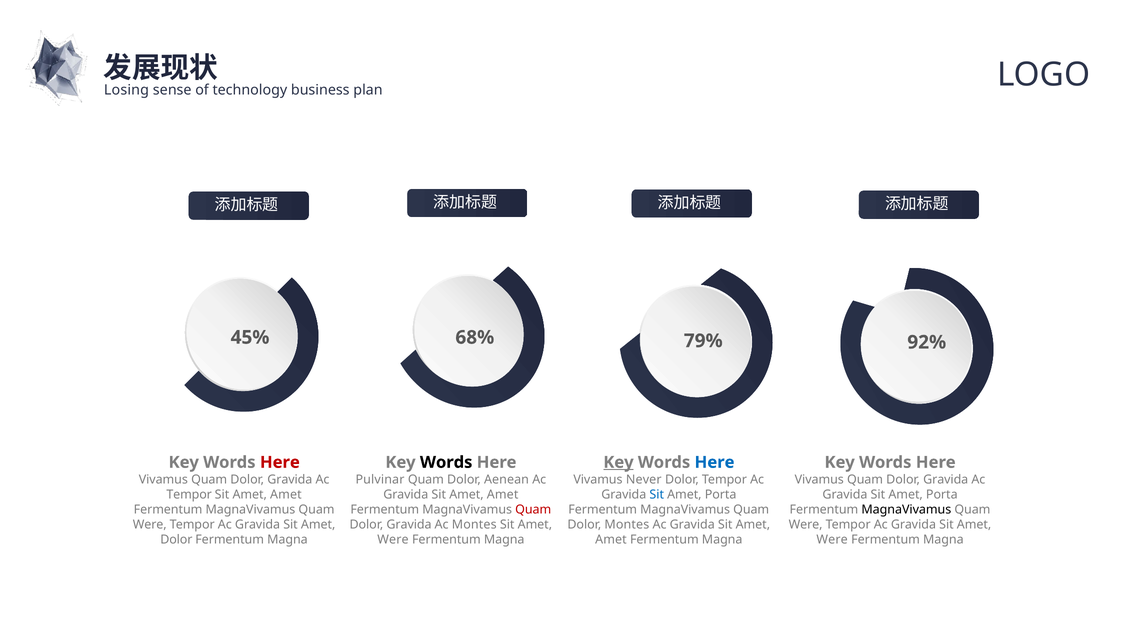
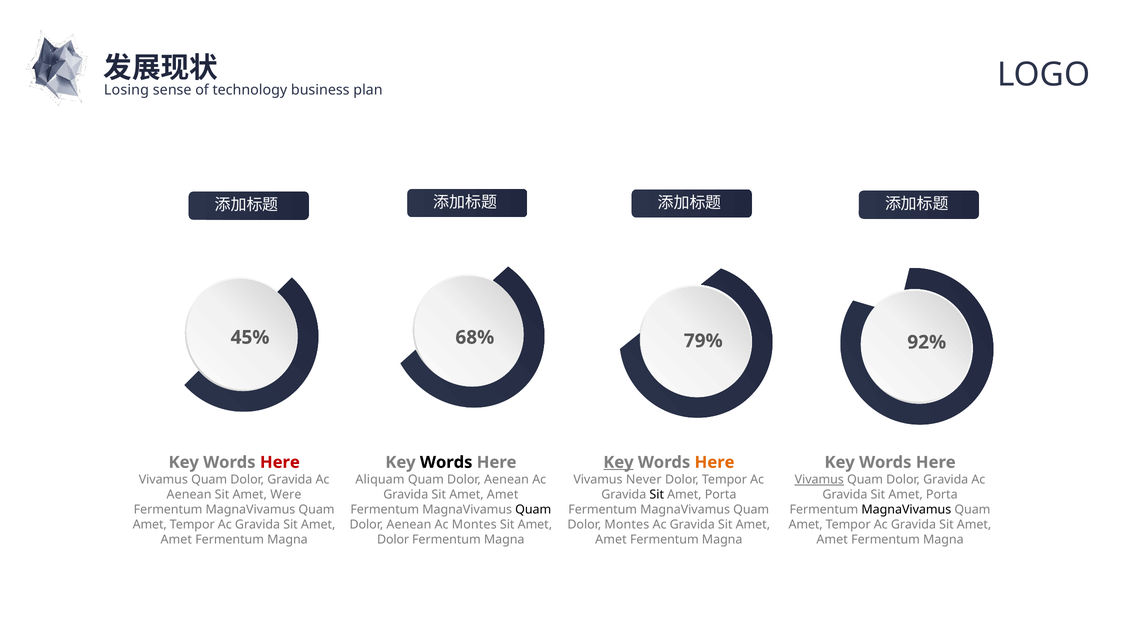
Here at (715, 462) colour: blue -> orange
Pulvinar: Pulvinar -> Aliquam
Vivamus at (819, 479) underline: none -> present
Tempor at (189, 494): Tempor -> Aenean
Amet at (286, 494): Amet -> Were
Sit at (657, 494) colour: blue -> black
Quam at (533, 509) colour: red -> black
Were at (150, 524): Were -> Amet
Gravida at (409, 524): Gravida -> Aenean
Were at (806, 524): Were -> Amet
Dolor at (176, 539): Dolor -> Amet
Were at (393, 539): Were -> Dolor
Were at (832, 539): Were -> Amet
